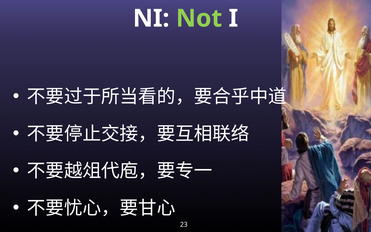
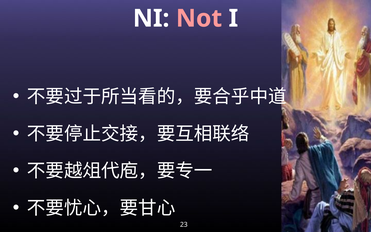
Not colour: light green -> pink
